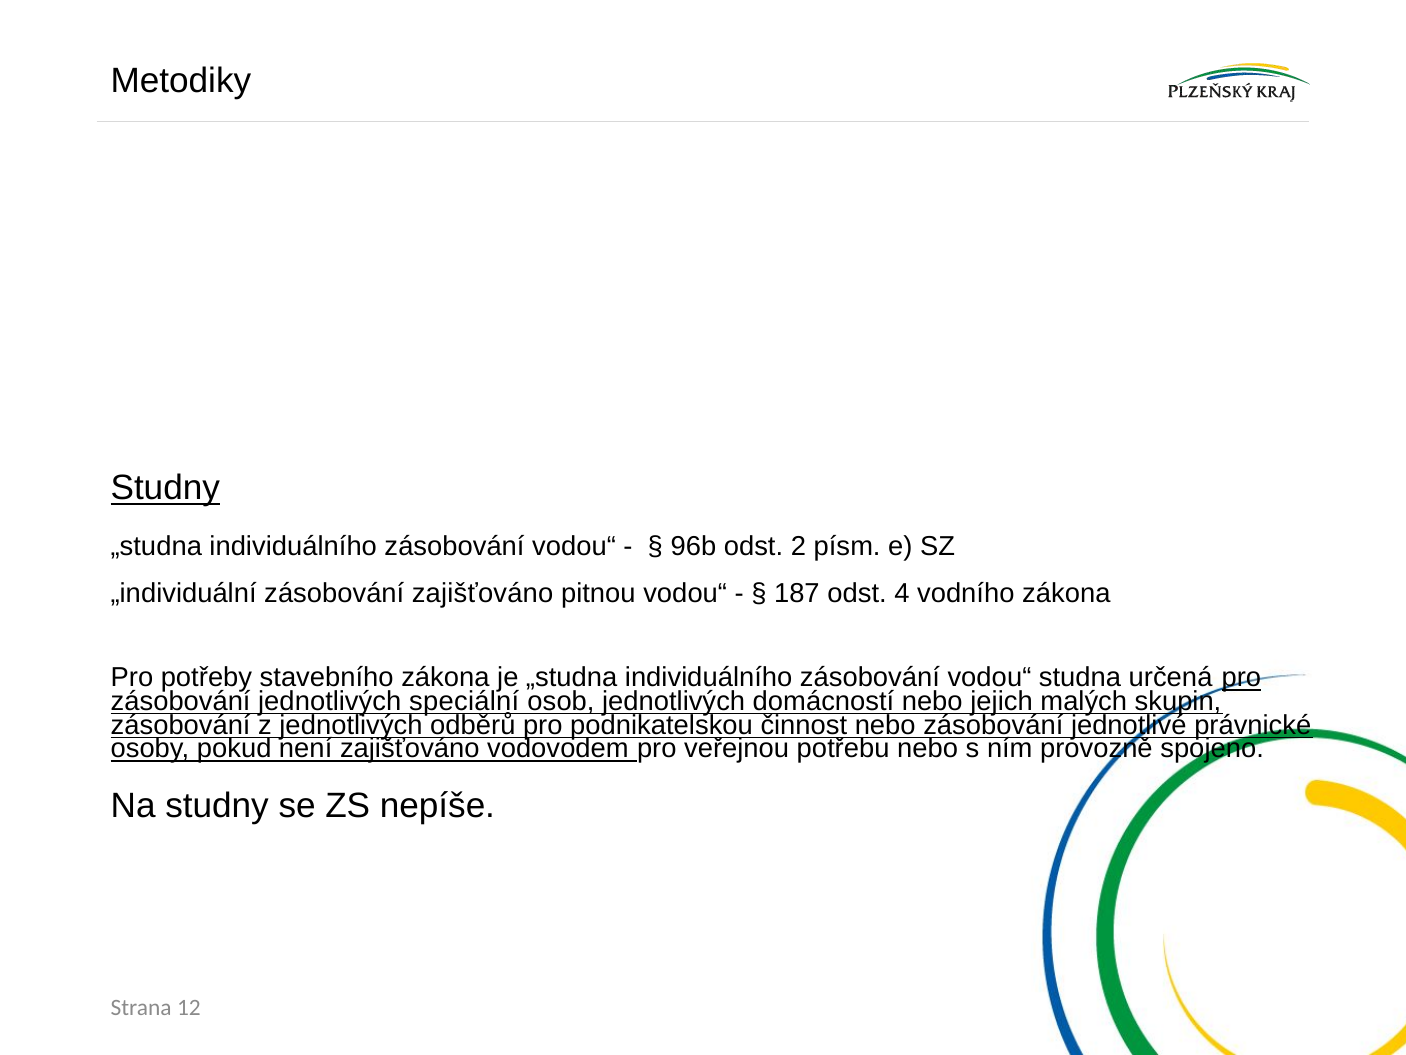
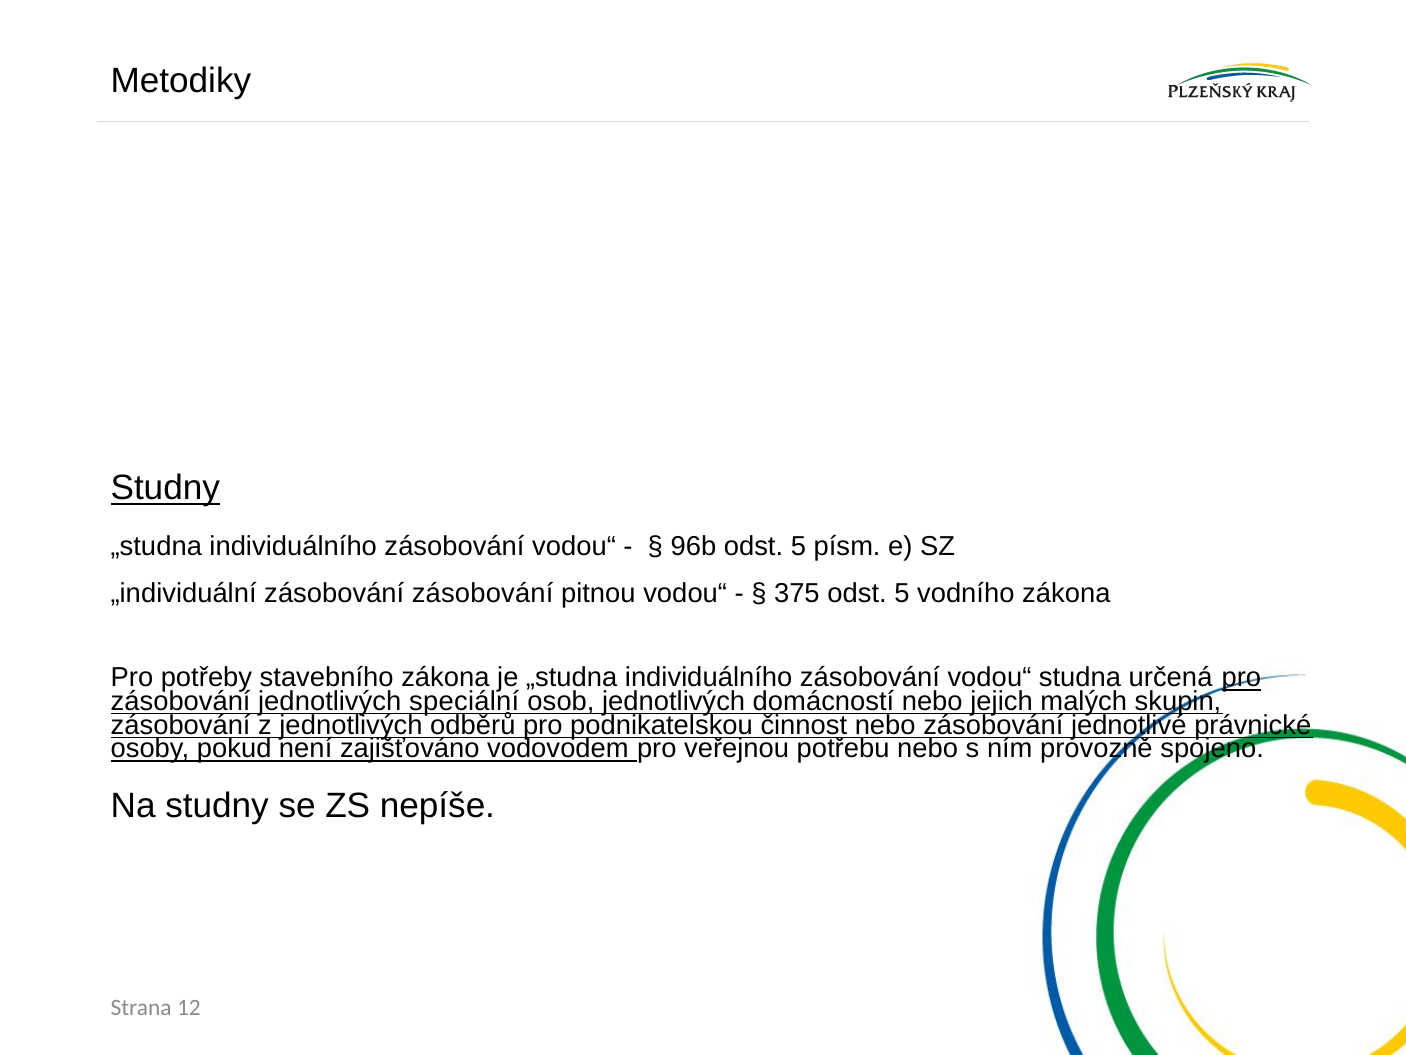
96b odst 2: 2 -> 5
zásobování zajišťováno: zajišťováno -> zásobování
187: 187 -> 375
4 at (902, 593): 4 -> 5
